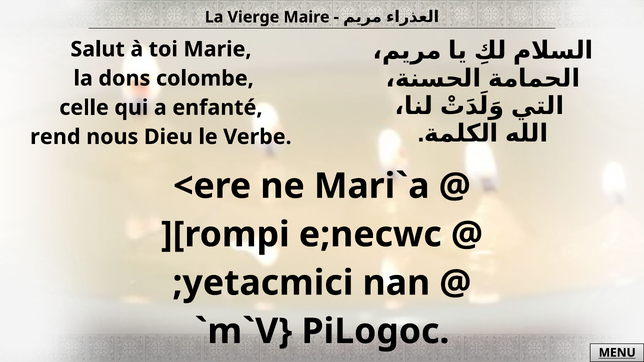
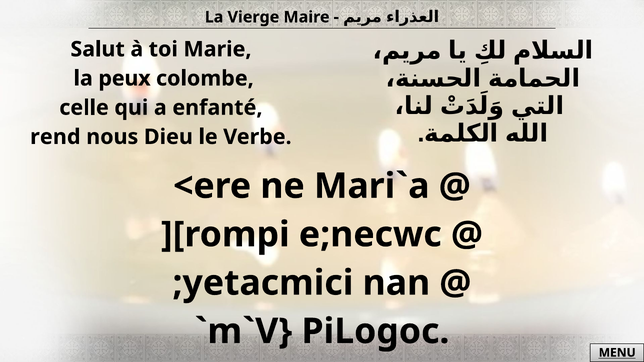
dons: dons -> peux
